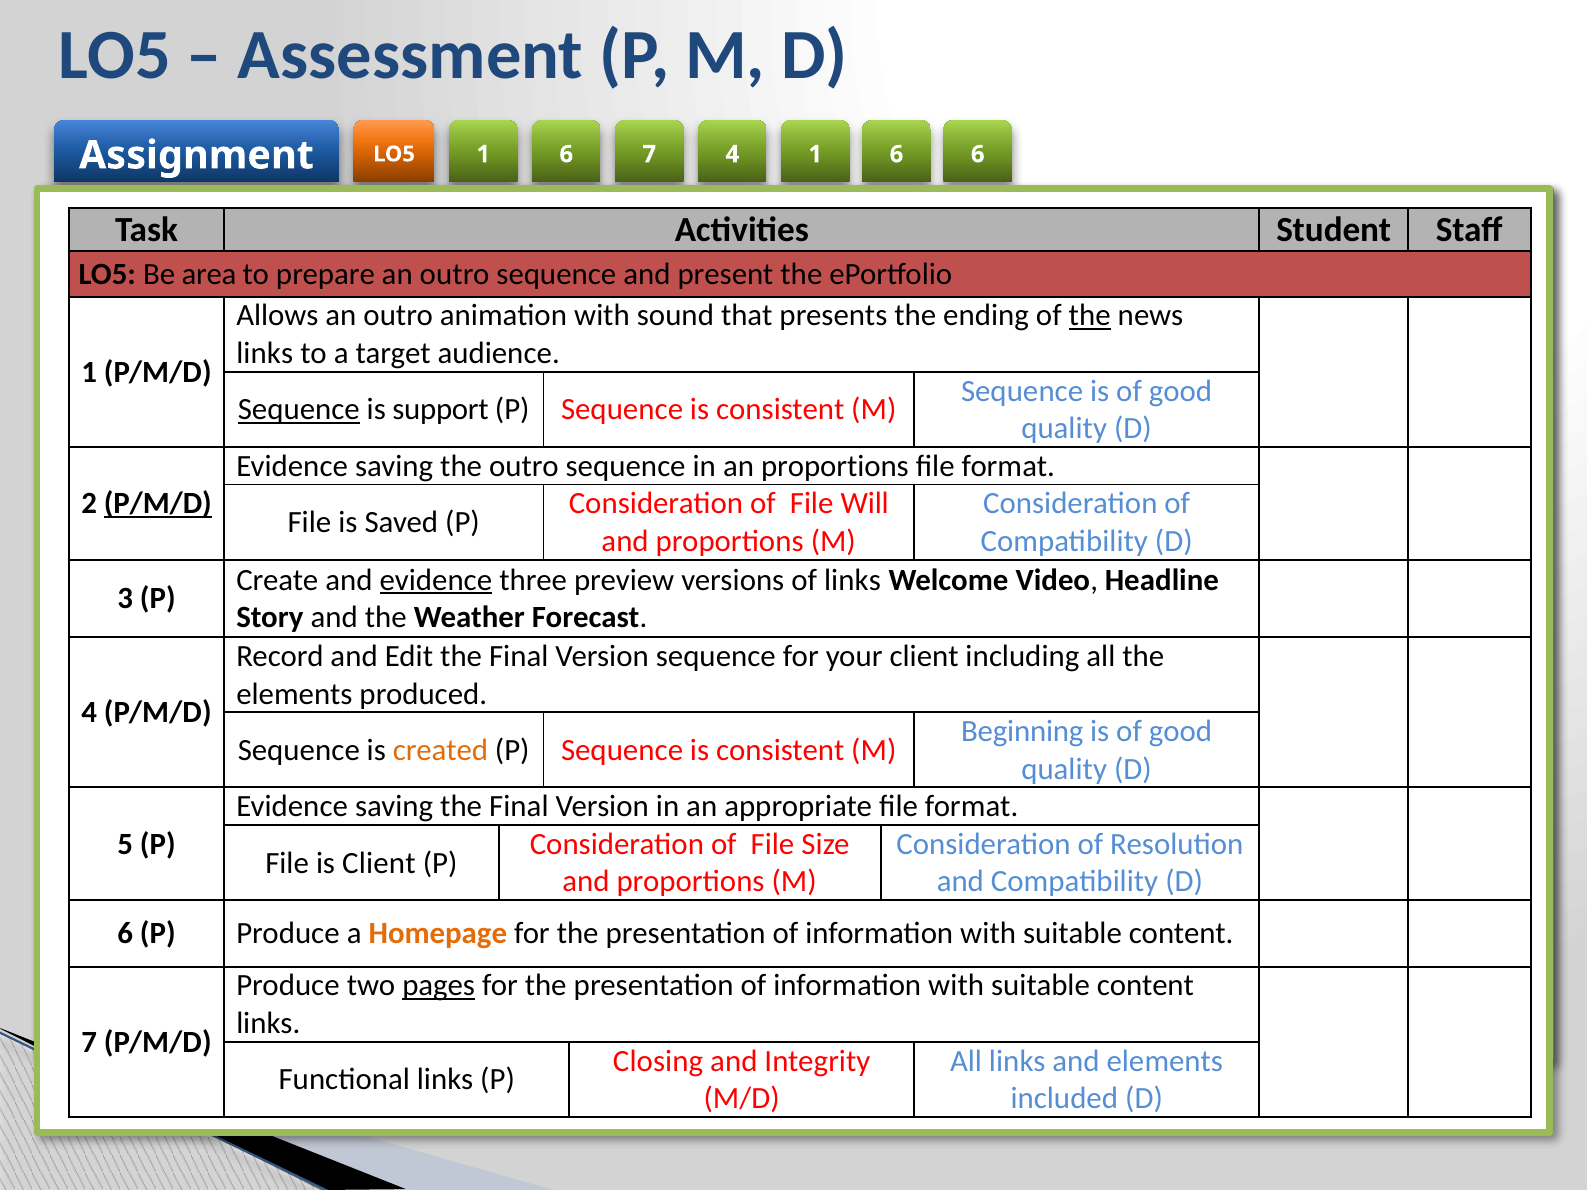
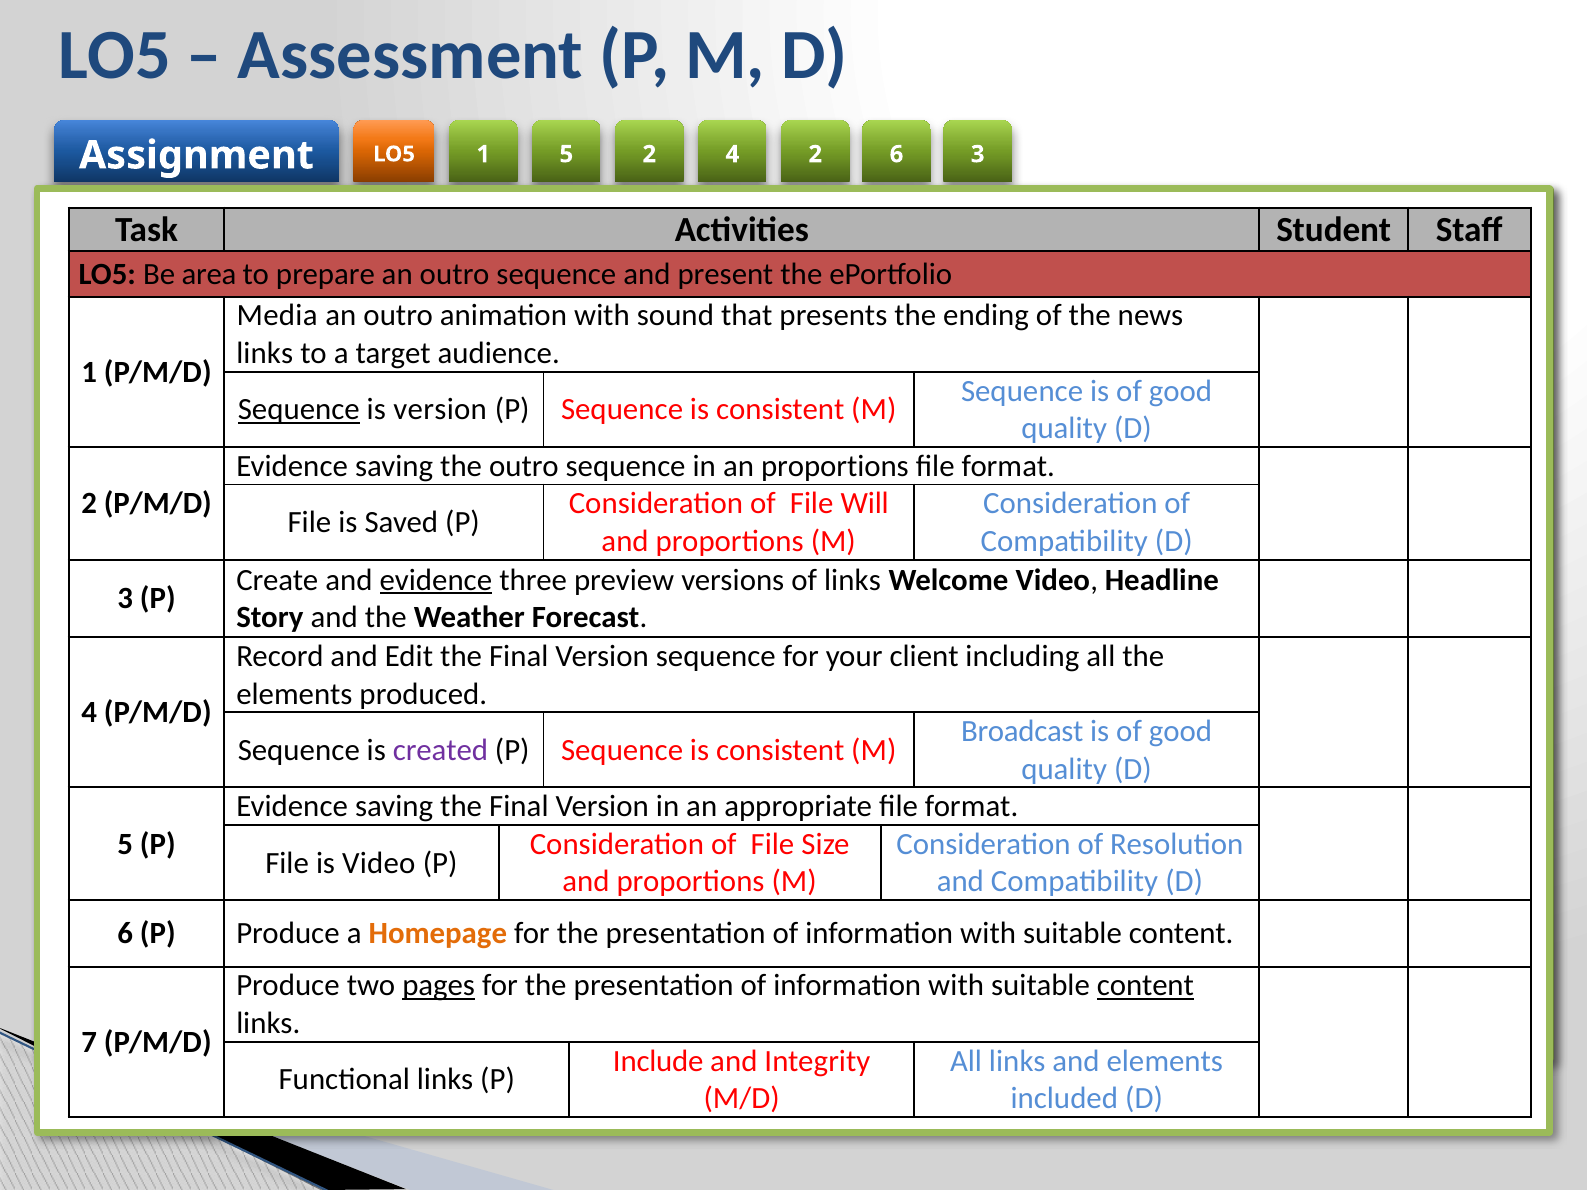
6 at (566, 154): 6 -> 5
LO5 7: 7 -> 2
4 1: 1 -> 2
6 6: 6 -> 3
Allows: Allows -> Media
the at (1090, 316) underline: present -> none
is support: support -> version
P/M/D at (158, 504) underline: present -> none
Beginning: Beginning -> Broadcast
created colour: orange -> purple
is Client: Client -> Video
content at (1145, 986) underline: none -> present
Closing: Closing -> Include
